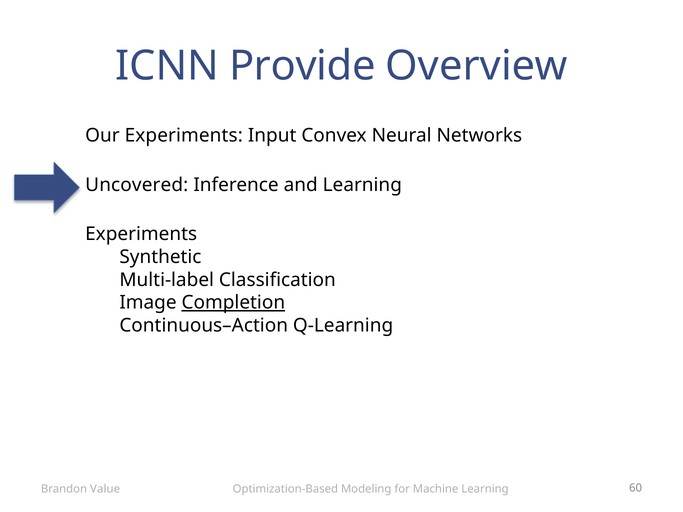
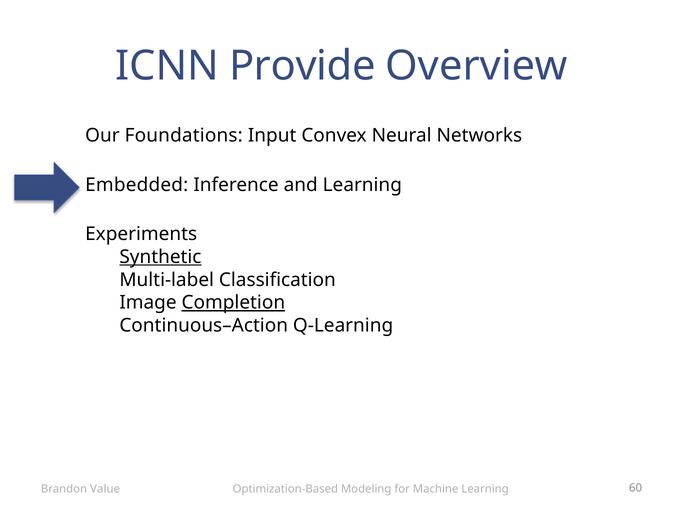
Our Experiments: Experiments -> Foundations
Uncovered: Uncovered -> Embedded
Synthetic underline: none -> present
